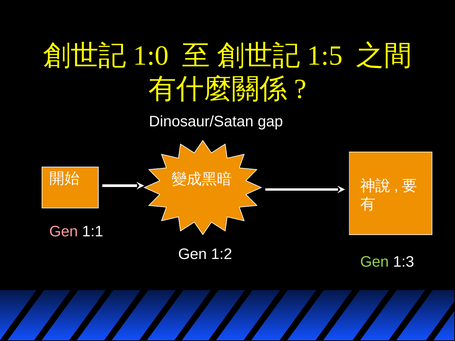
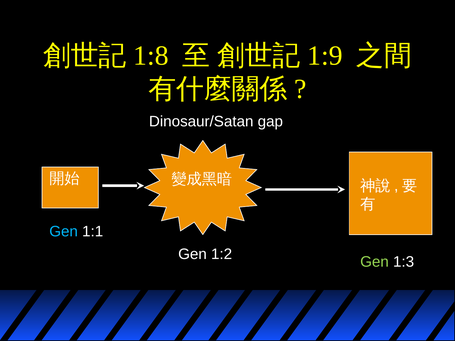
1:0: 1:0 -> 1:8
1:5: 1:5 -> 1:9
Gen at (64, 232) colour: pink -> light blue
